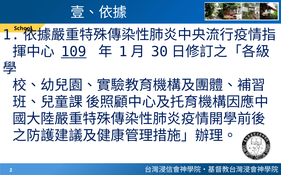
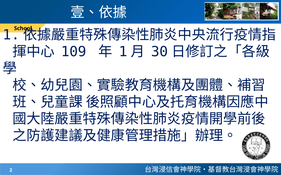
109 underline: present -> none
